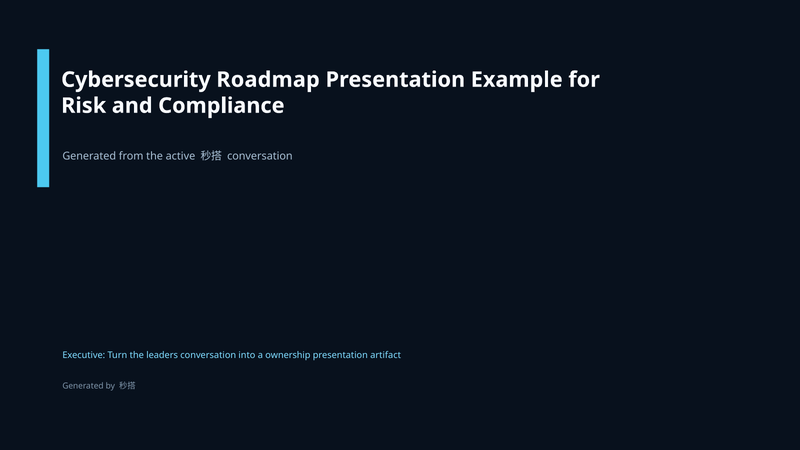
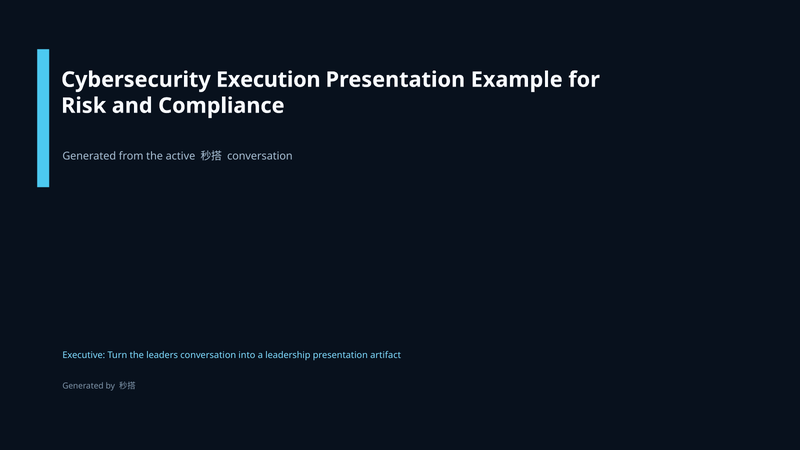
Roadmap: Roadmap -> Execution
ownership: ownership -> leadership
